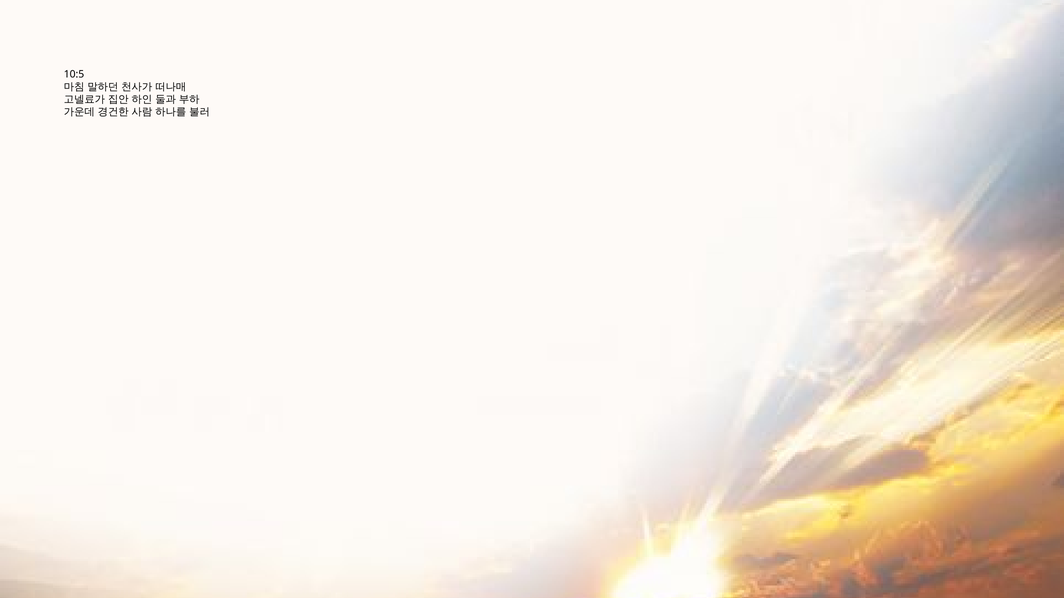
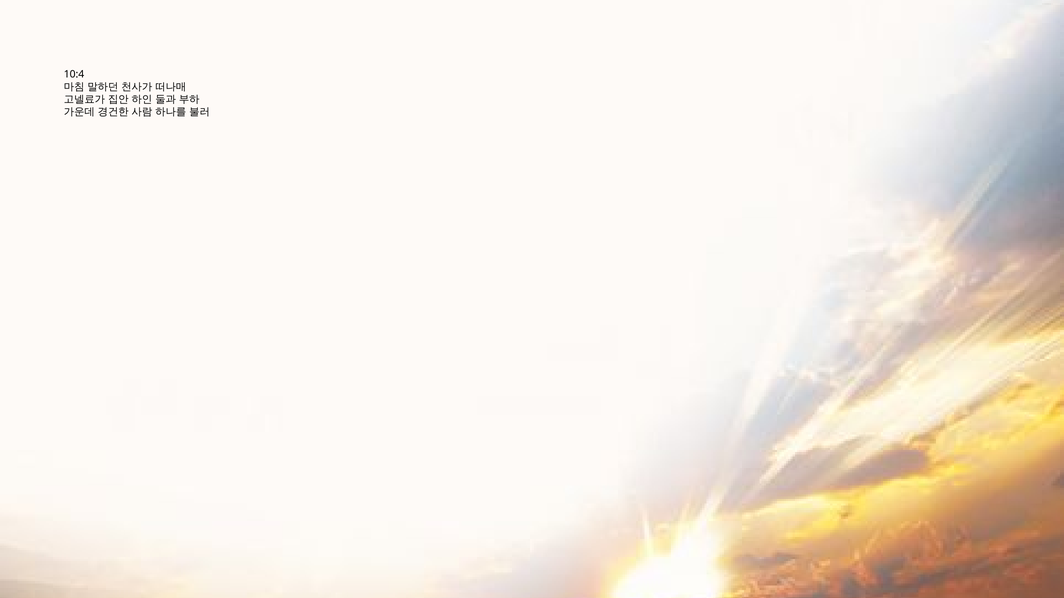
10:5: 10:5 -> 10:4
